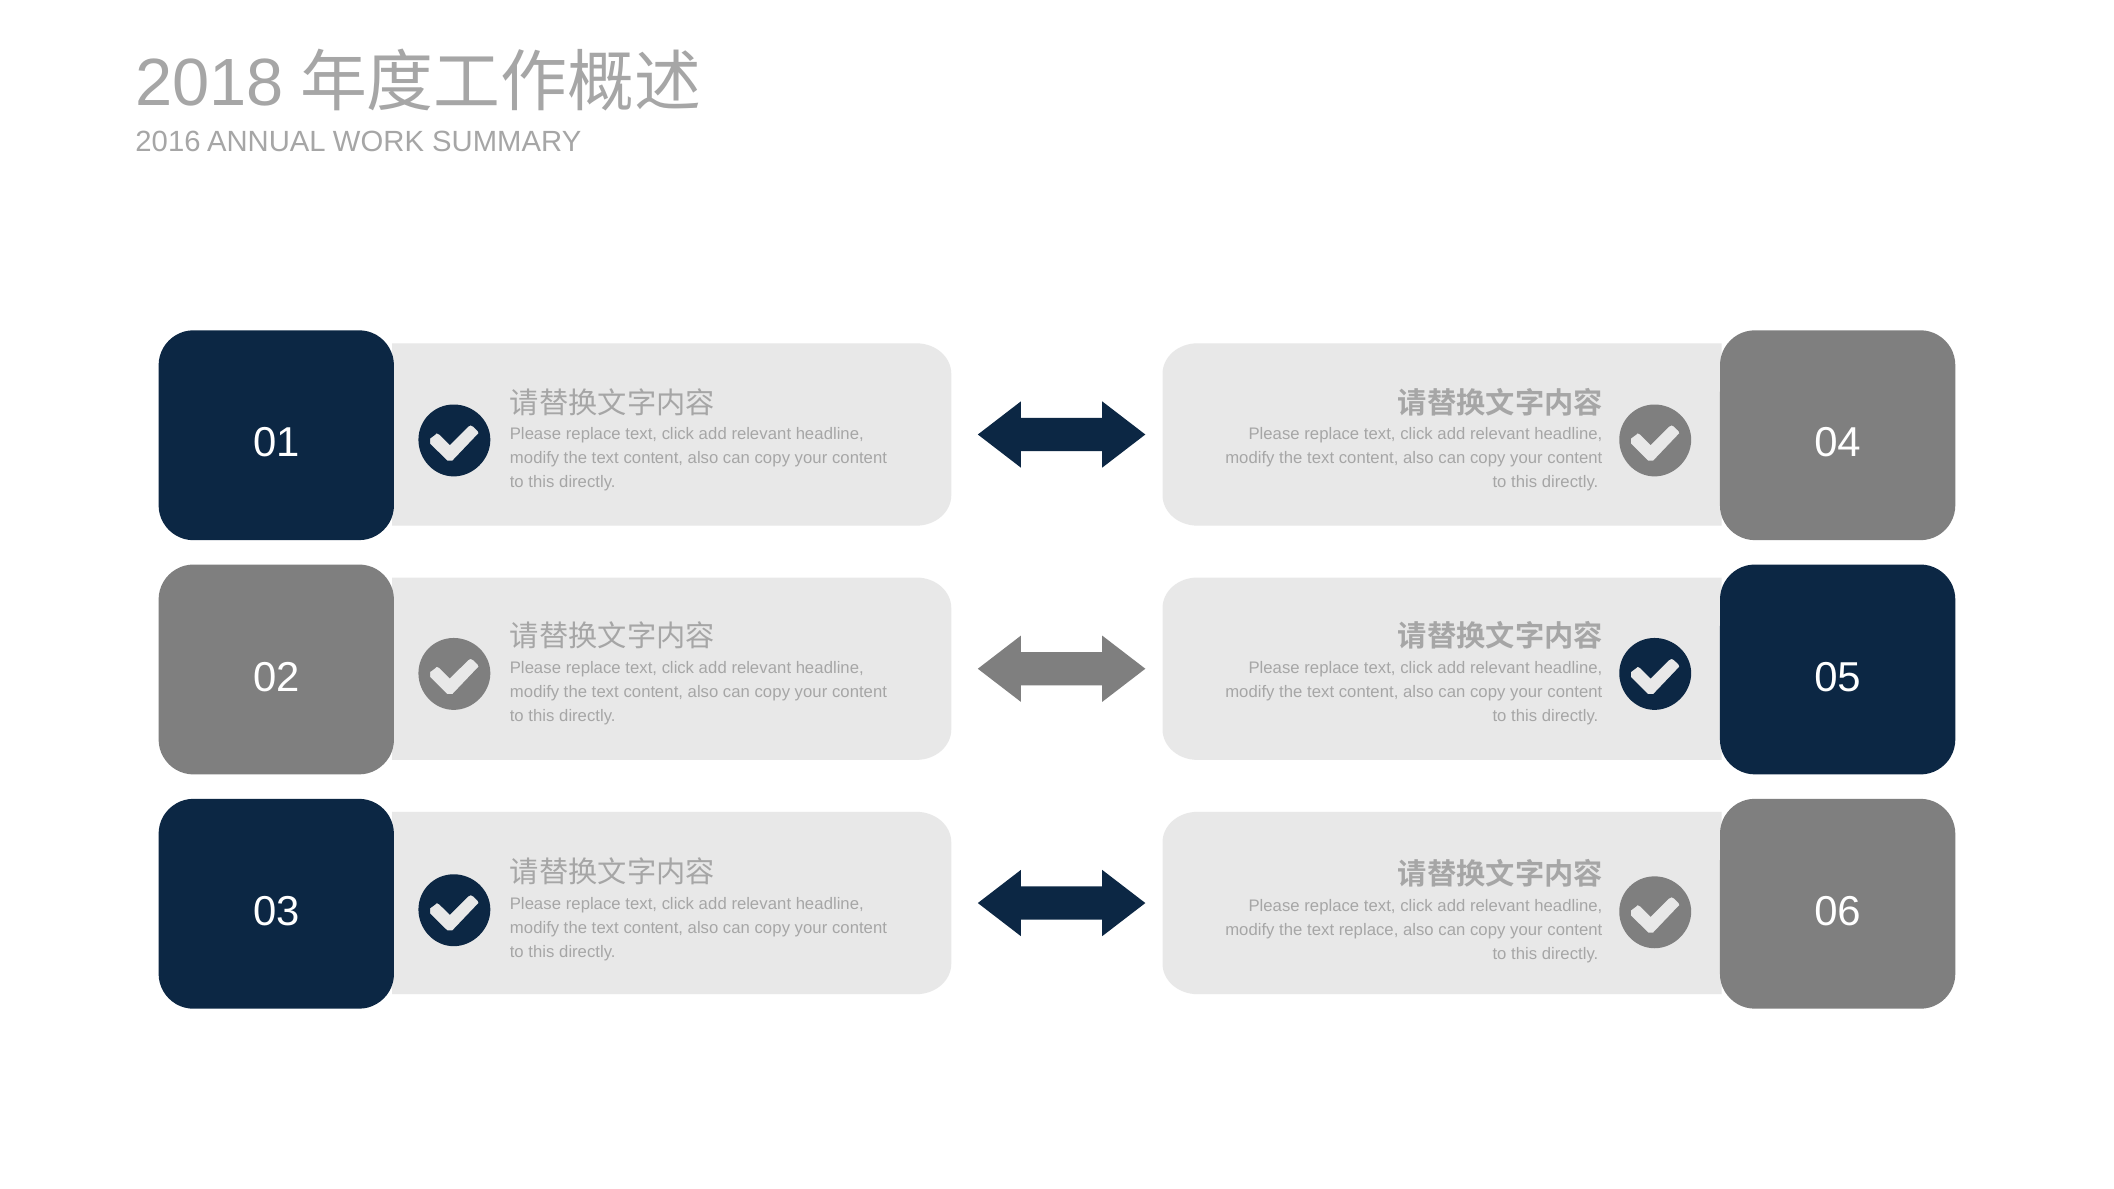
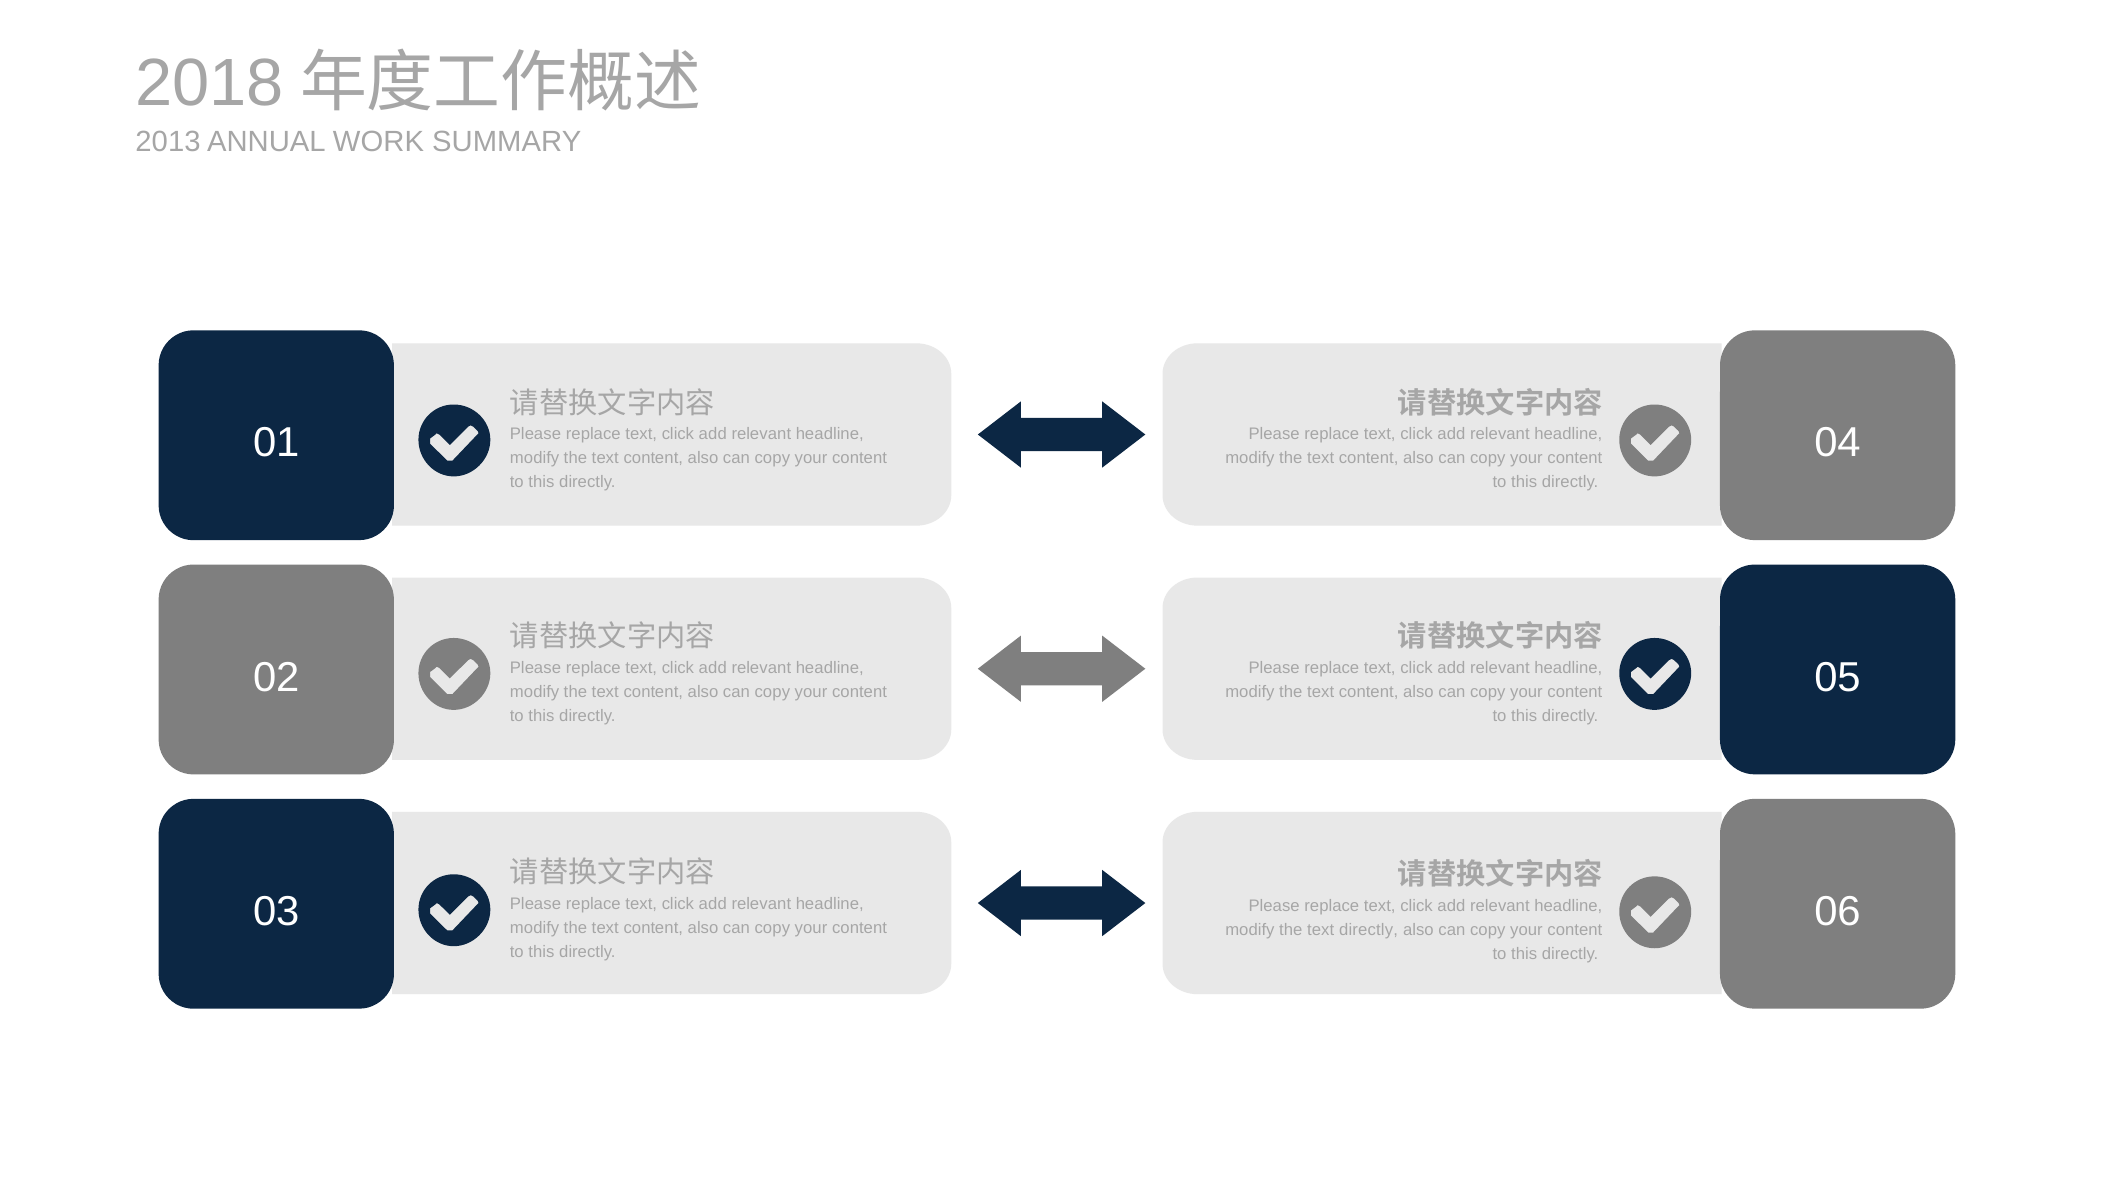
2016: 2016 -> 2013
text replace: replace -> directly
